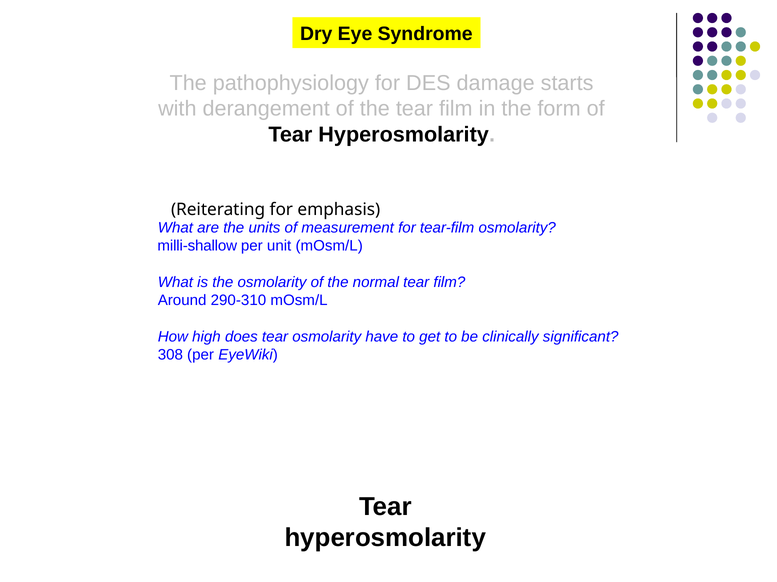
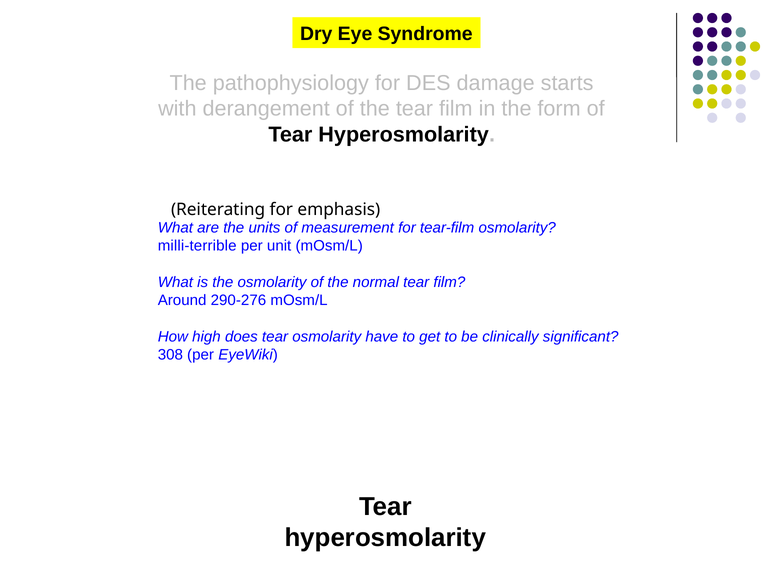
milli-shallow: milli-shallow -> milli-terrible
290-310: 290-310 -> 290-276
